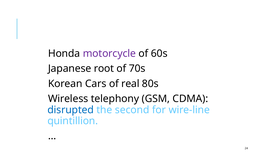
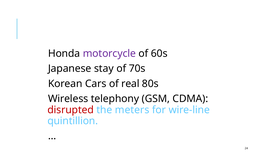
root: root -> stay
disrupted colour: blue -> red
second: second -> meters
